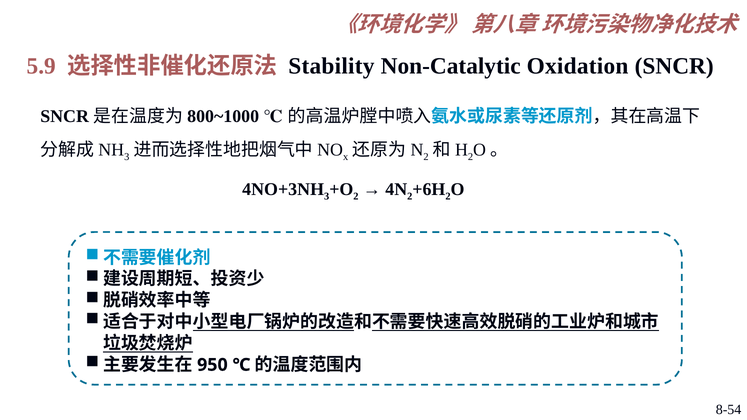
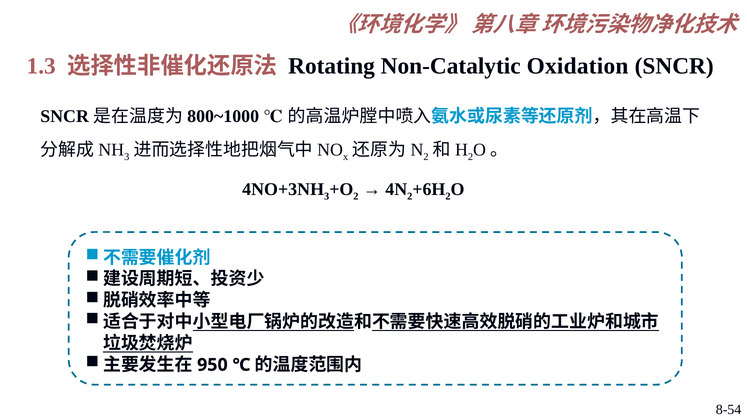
5.9: 5.9 -> 1.3
Stability: Stability -> Rotating
